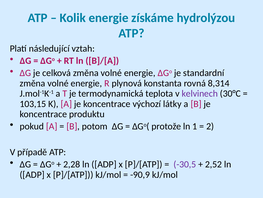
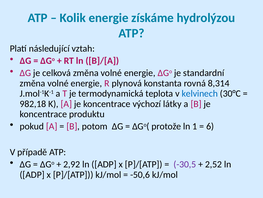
kelvinech colour: purple -> blue
103,15: 103,15 -> 982,18
2: 2 -> 6
2,28: 2,28 -> 2,92
-90,9: -90,9 -> -50,6
